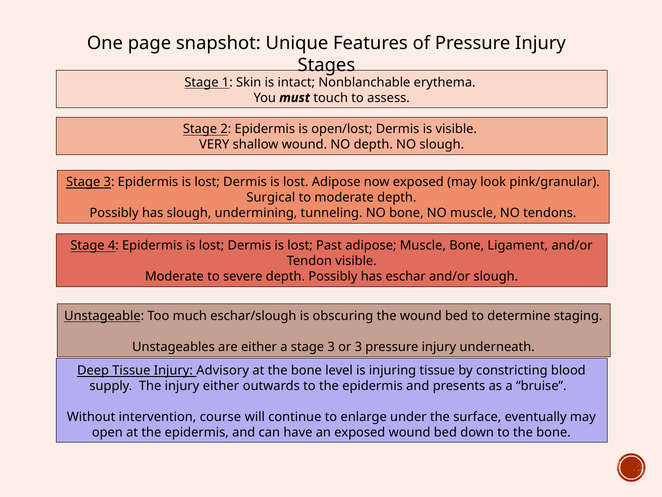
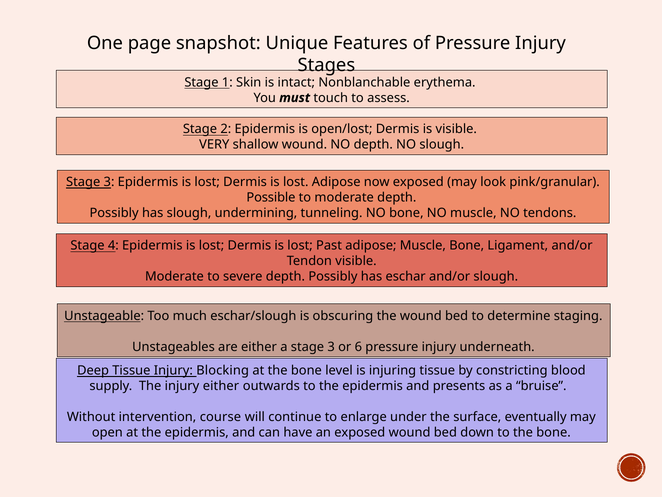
Surgical: Surgical -> Possible
or 3: 3 -> 6
Advisory: Advisory -> Blocking
